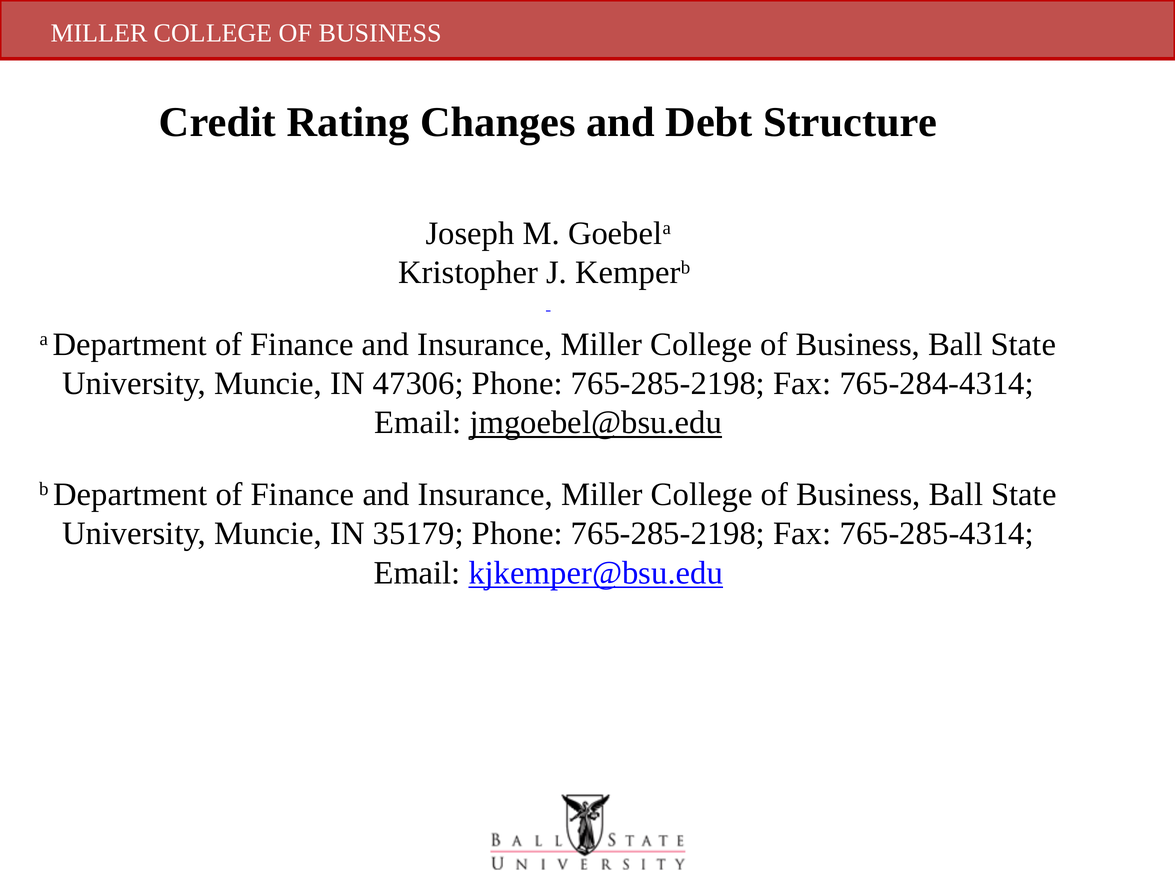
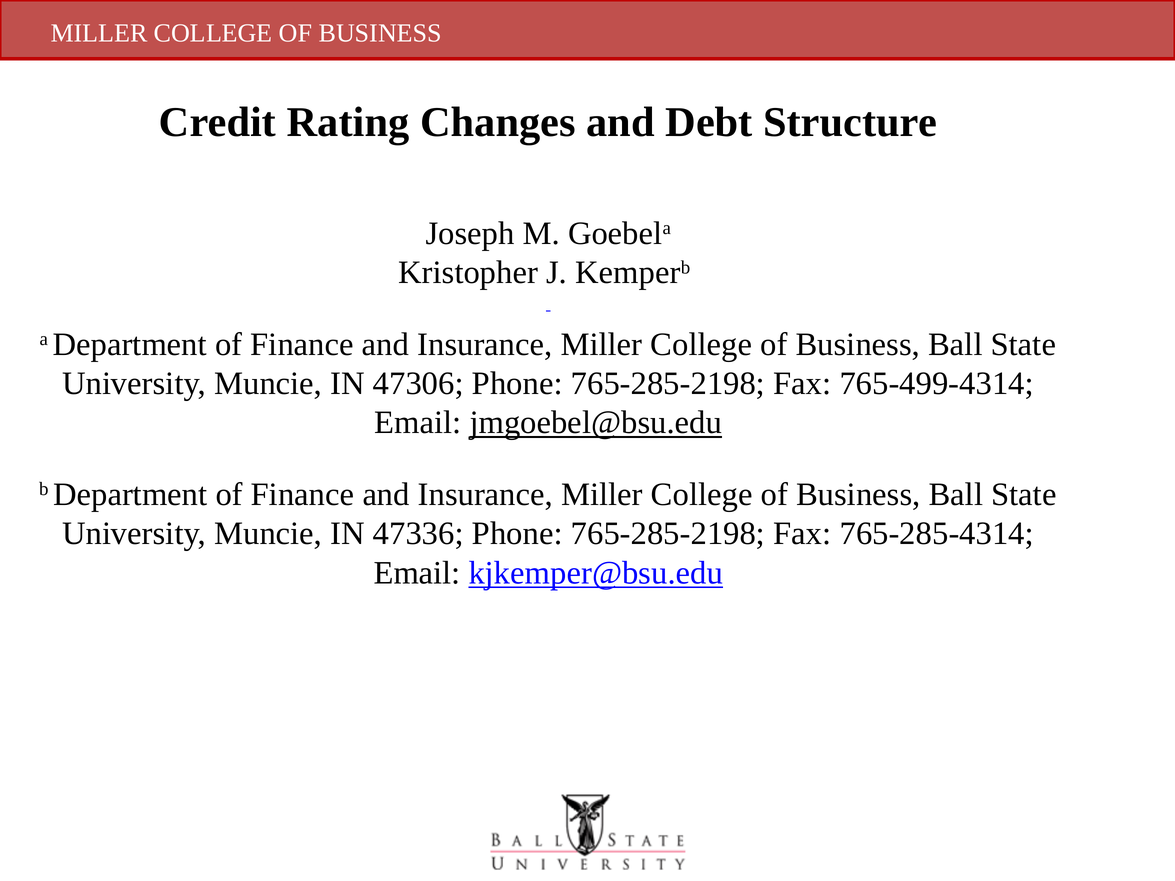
765-284-4314: 765-284-4314 -> 765-499-4314
35179: 35179 -> 47336
